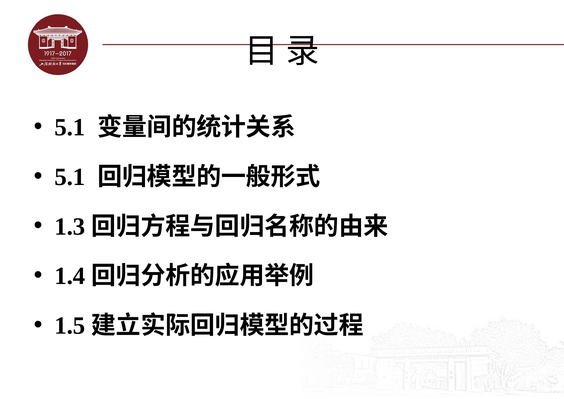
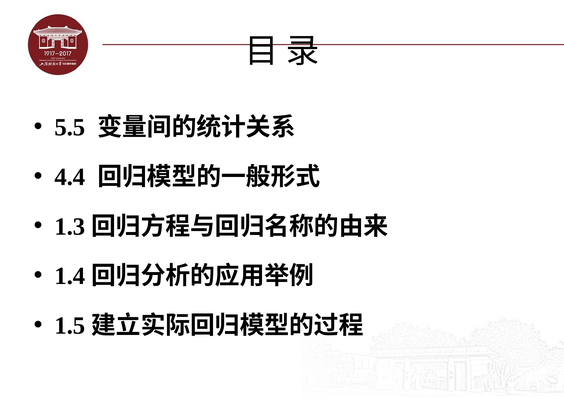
5.1 at (70, 127): 5.1 -> 5.5
5.1 at (70, 177): 5.1 -> 4.4
